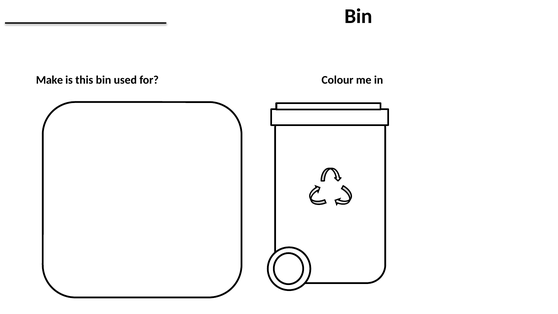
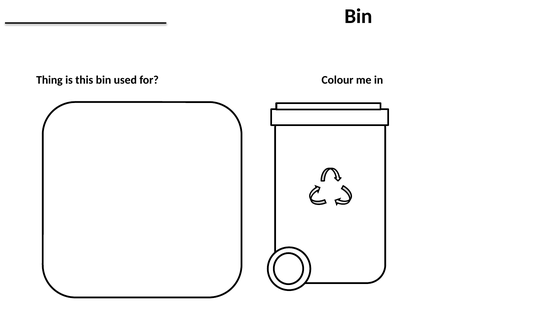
Make: Make -> Thing
